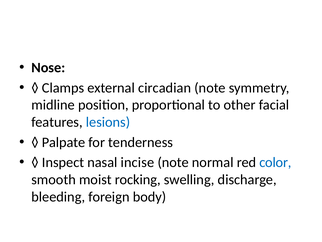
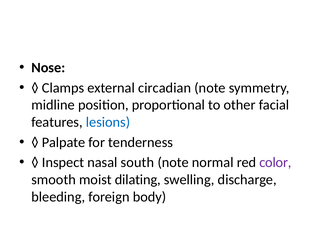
incise: incise -> south
color colour: blue -> purple
rocking: rocking -> dilating
